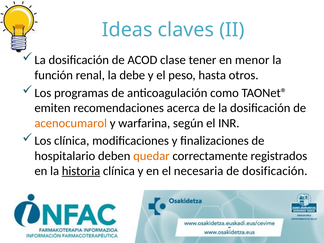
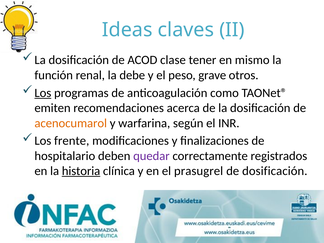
menor: menor -> mismo
hasta: hasta -> grave
Los at (43, 93) underline: none -> present
Los clínica: clínica -> frente
quedar colour: orange -> purple
necesaria: necesaria -> prasugrel
